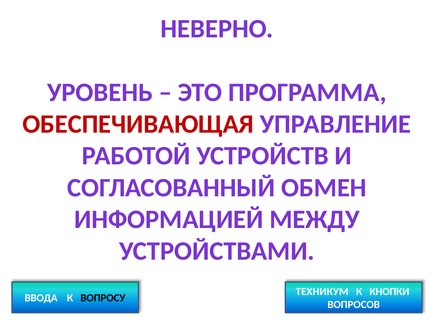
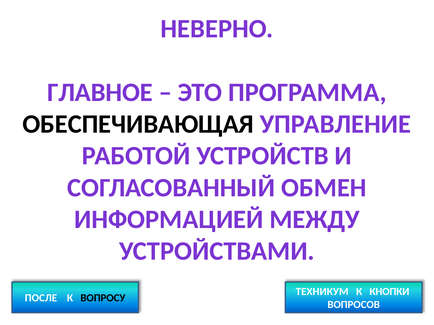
УРОВЕНЬ: УРОВЕНЬ -> ГЛАВНОЕ
ОБЕСПЕЧИВАЮЩАЯ colour: red -> black
ВВОДА: ВВОДА -> ПОСЛЕ
